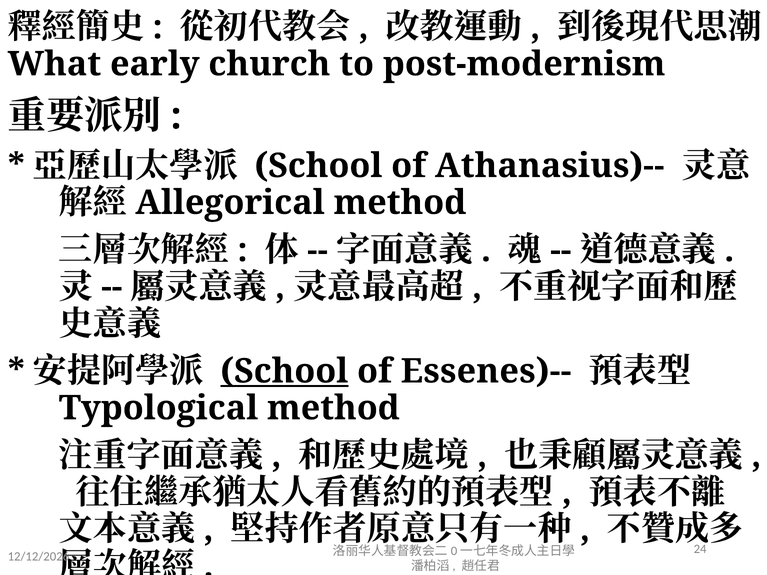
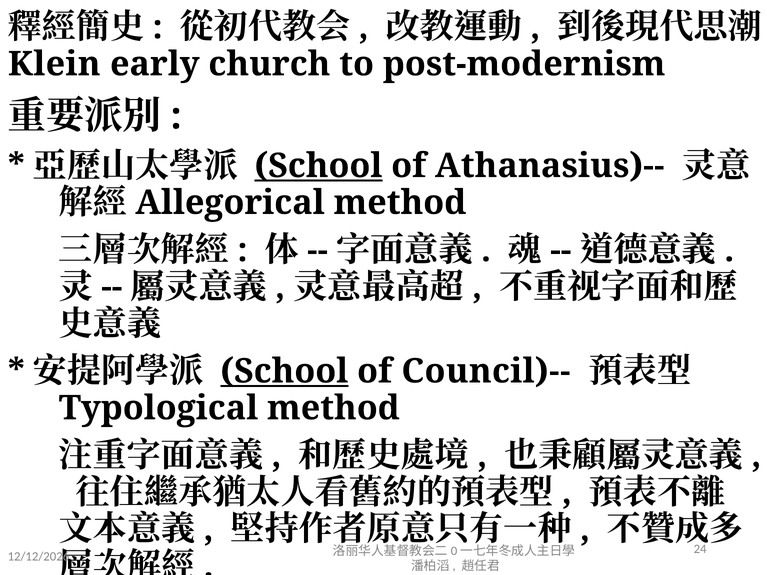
What: What -> Klein
School at (318, 166) underline: none -> present
Essenes)--: Essenes)-- -> Council)--
